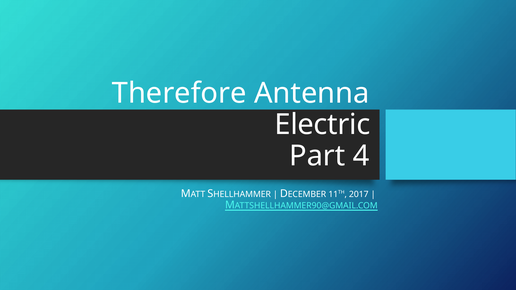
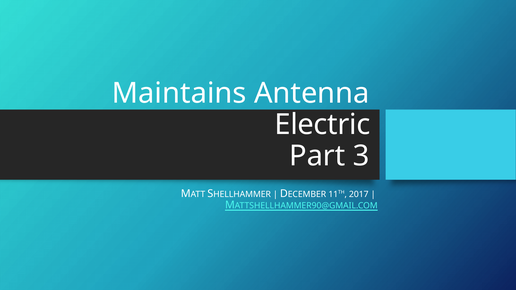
Therefore: Therefore -> Maintains
4: 4 -> 3
